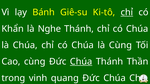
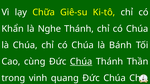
Bánh: Bánh -> Chữa
chỉ at (127, 12) underline: present -> none
là Cùng: Cùng -> Bánh
